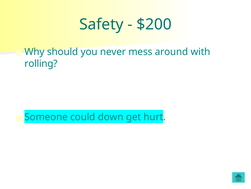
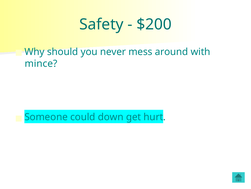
rolling: rolling -> mince
